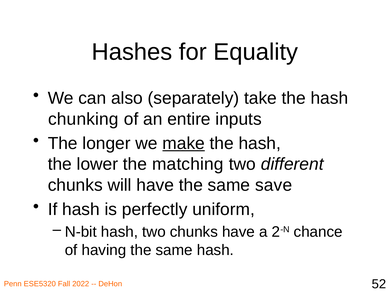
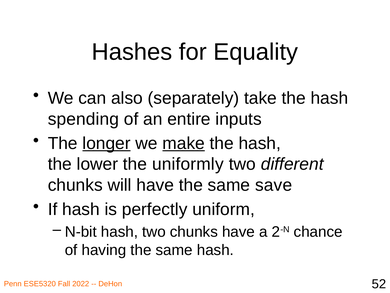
chunking: chunking -> spending
longer underline: none -> present
matching: matching -> uniformly
